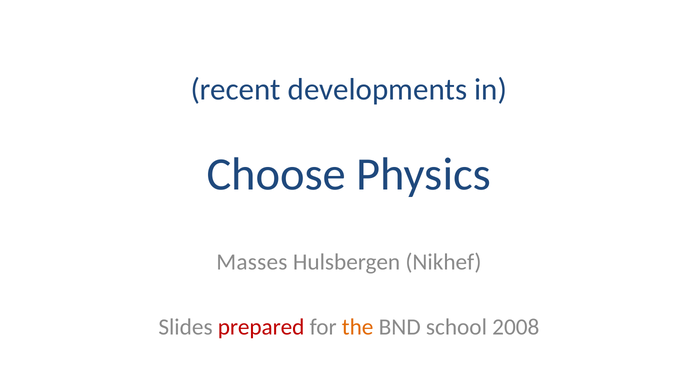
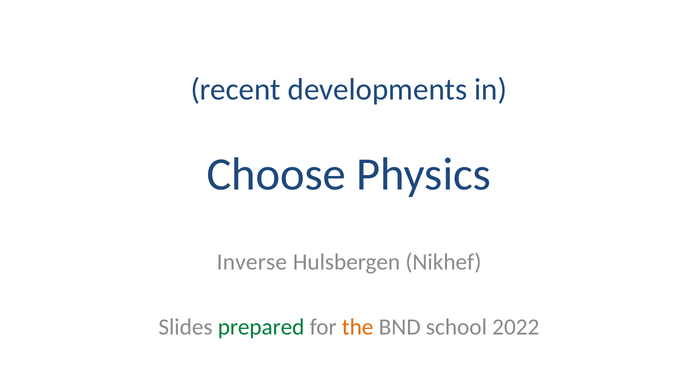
Masses: Masses -> Inverse
prepared colour: red -> green
2008: 2008 -> 2022
